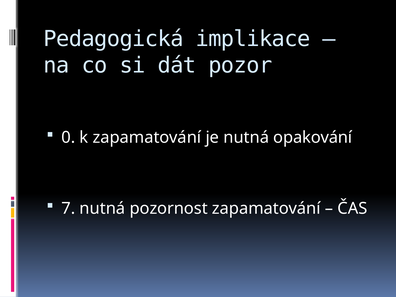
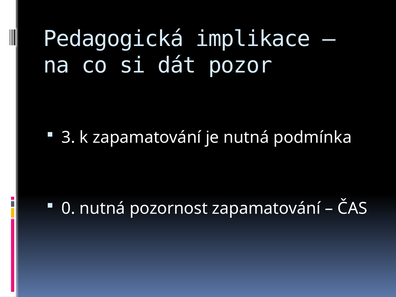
0: 0 -> 3
opakování: opakování -> podmínka
7: 7 -> 0
